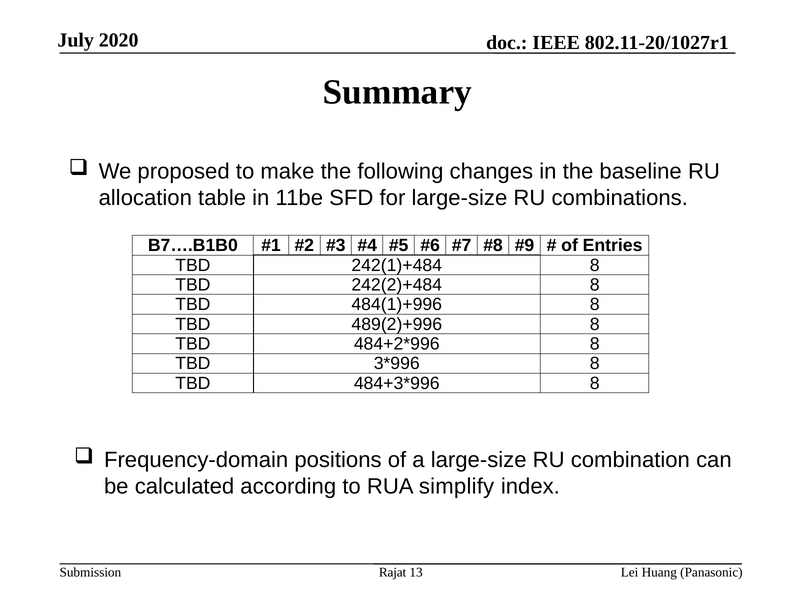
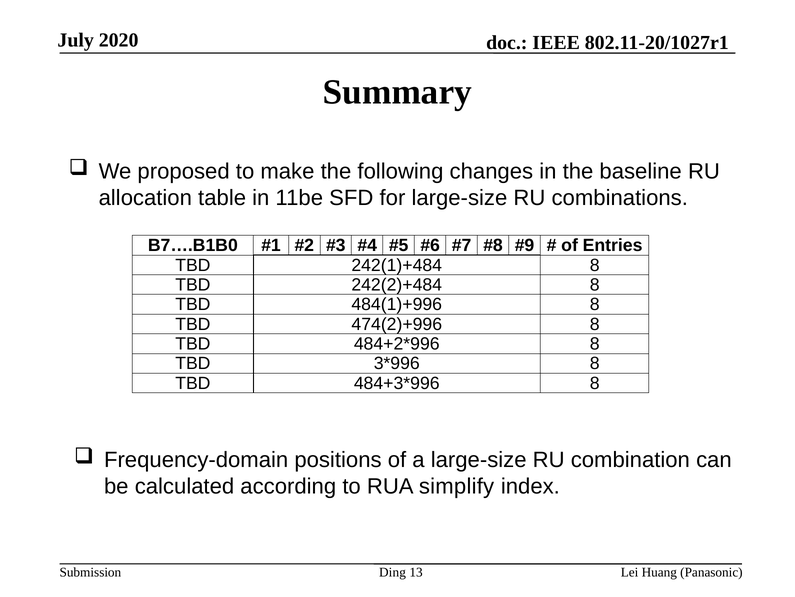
489(2)+996: 489(2)+996 -> 474(2)+996
Rajat: Rajat -> Ding
